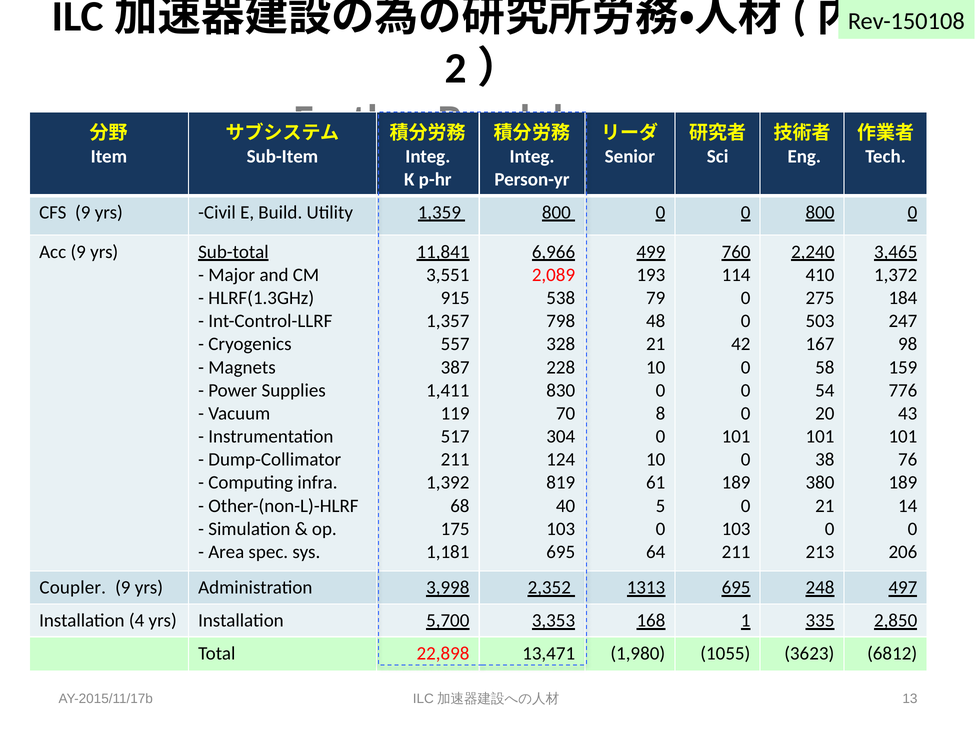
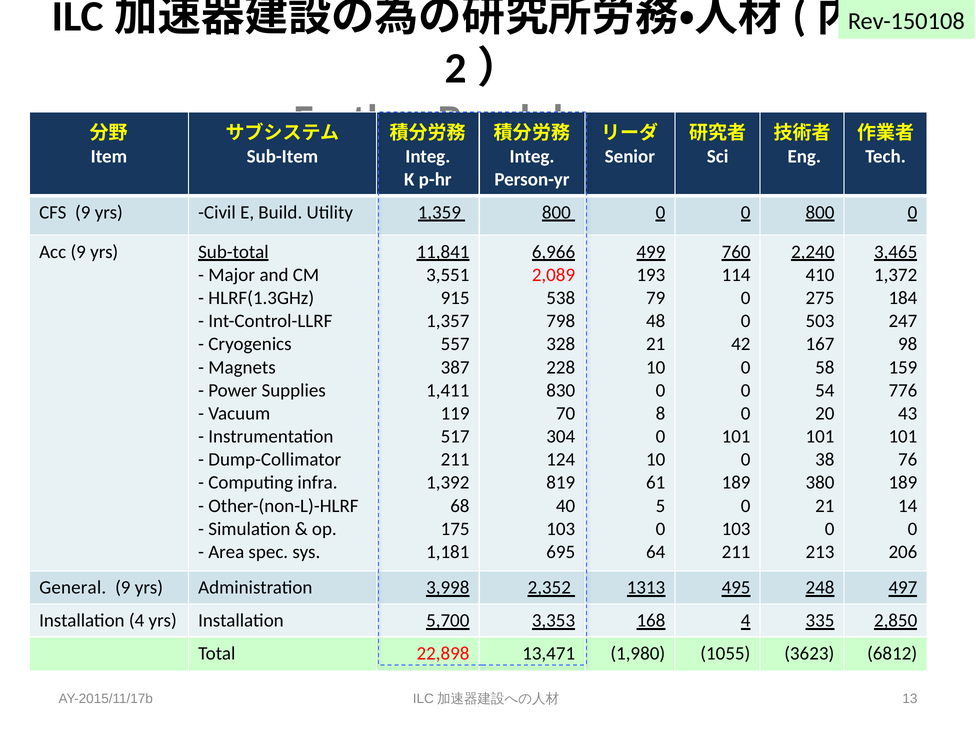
Coupler: Coupler -> General
1313 695: 695 -> 495
168 1: 1 -> 4
